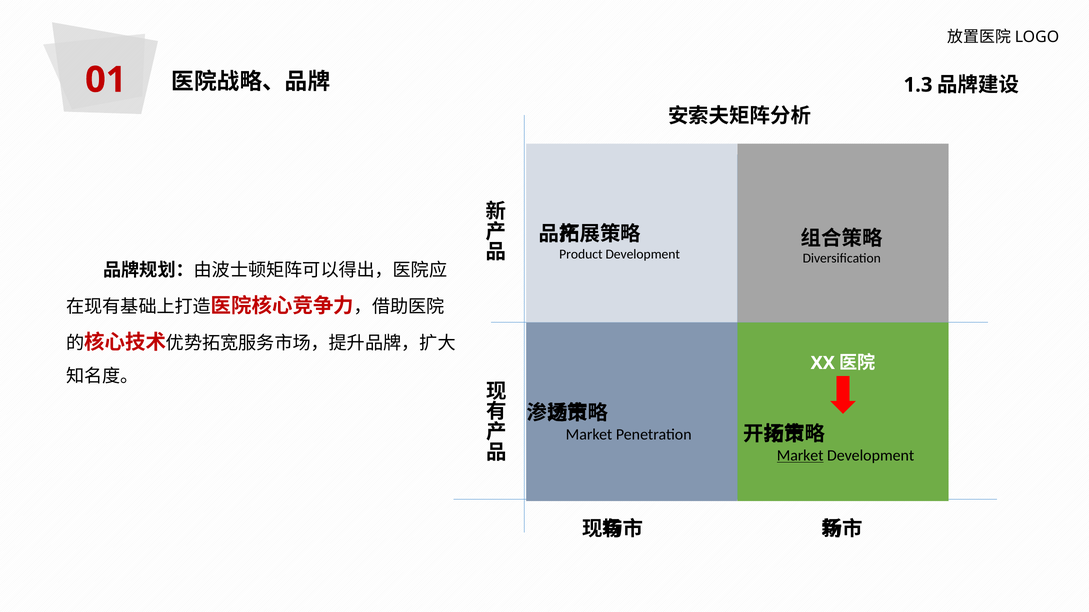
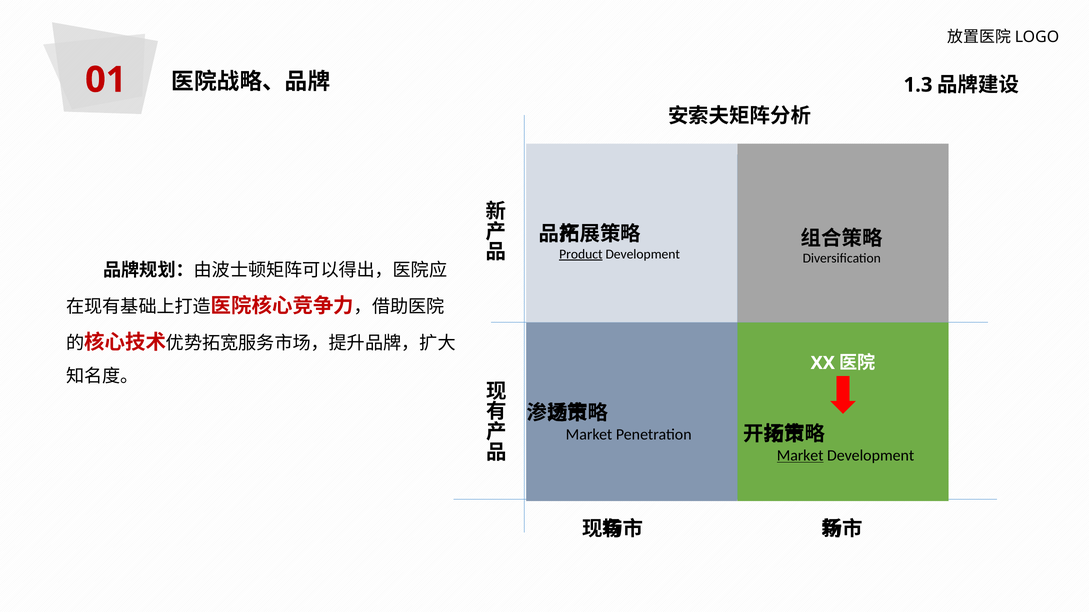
Product underline: none -> present
